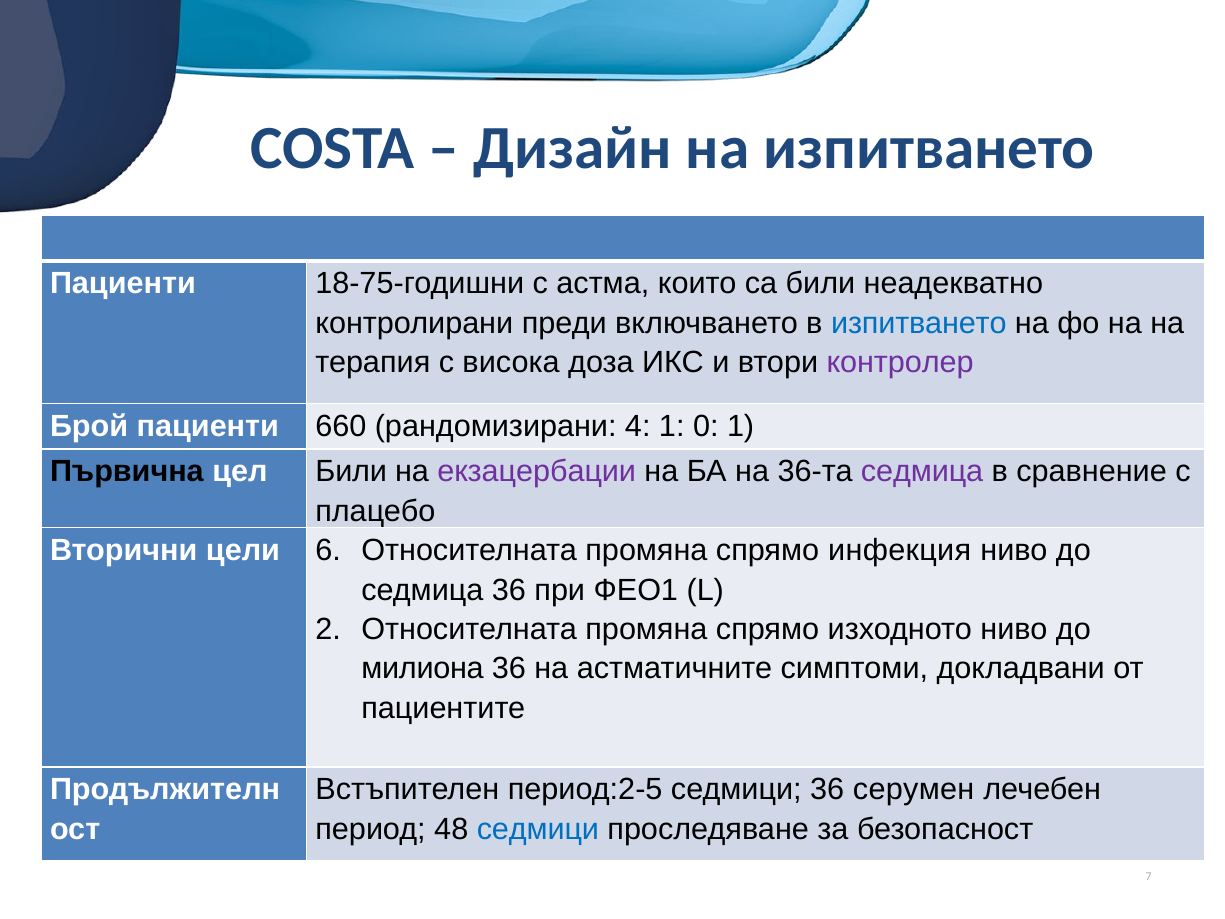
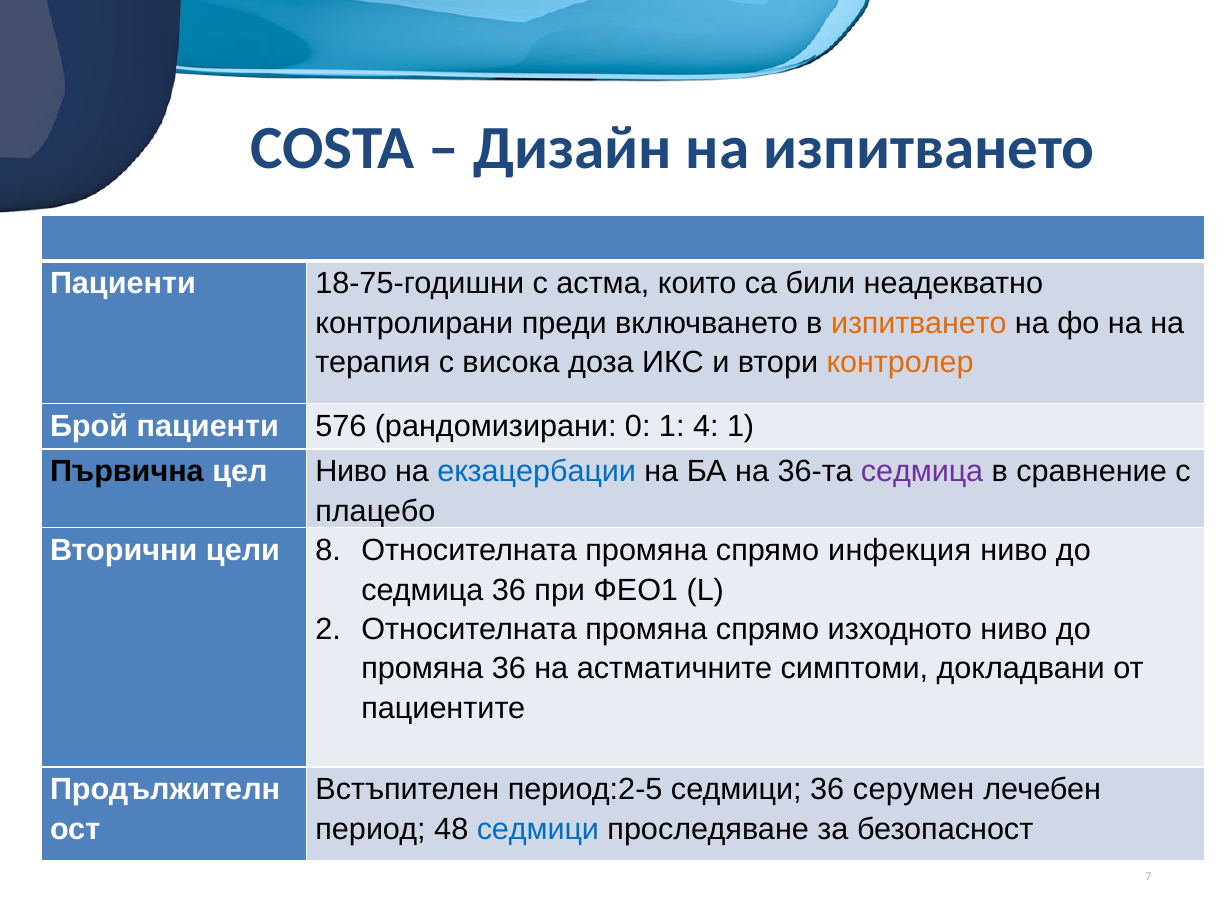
изпитването at (919, 323) colour: blue -> orange
контролер colour: purple -> orange
660: 660 -> 576
4: 4 -> 0
0: 0 -> 4
цел Били: Били -> Ниво
екзацербации colour: purple -> blue
6: 6 -> 8
милиона at (423, 669): милиона -> промяна
